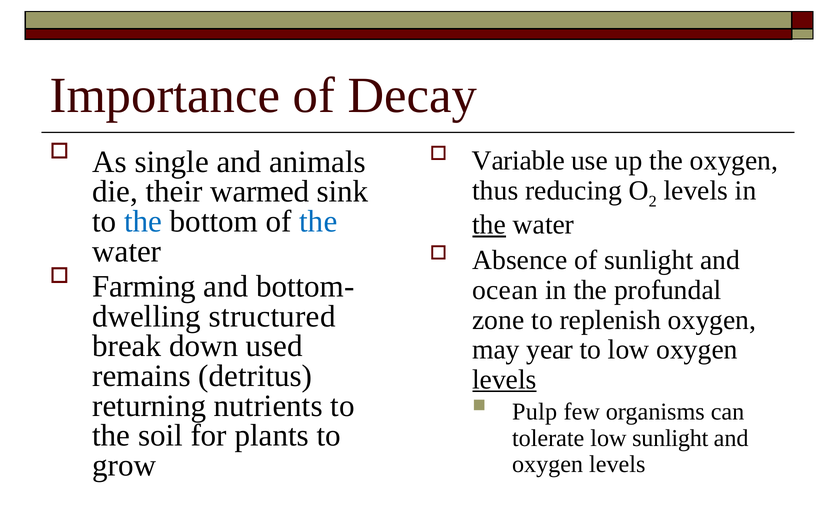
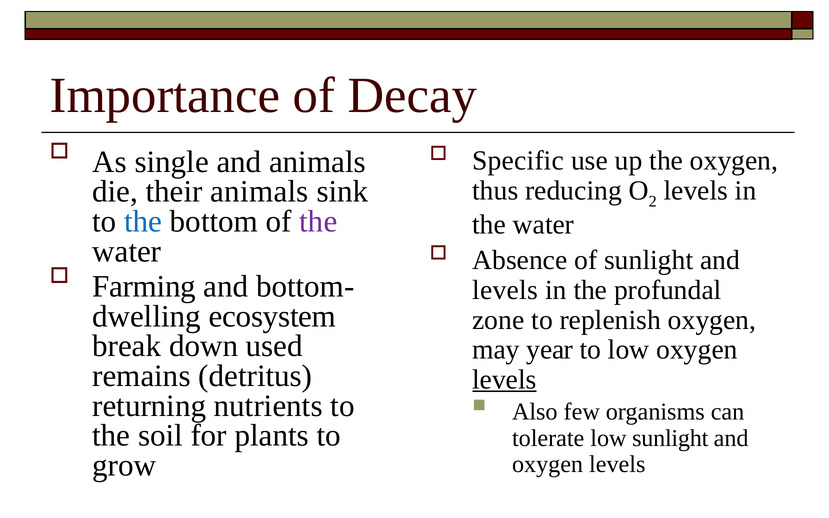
Variable: Variable -> Specific
their warmed: warmed -> animals
the at (318, 222) colour: blue -> purple
the at (489, 225) underline: present -> none
ocean at (505, 290): ocean -> levels
structured: structured -> ecosystem
Pulp: Pulp -> Also
